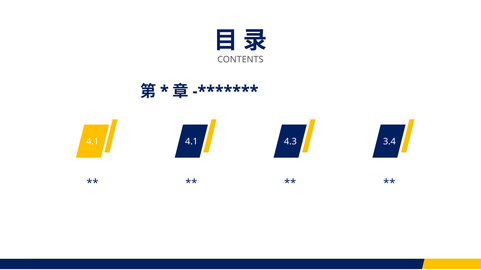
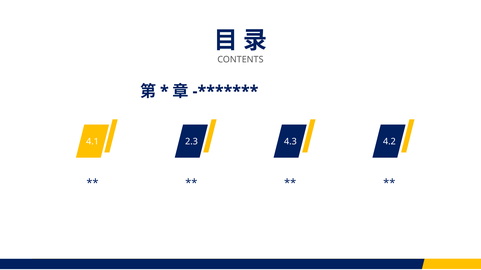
4.1 4.1: 4.1 -> 2.3
3.4: 3.4 -> 4.2
